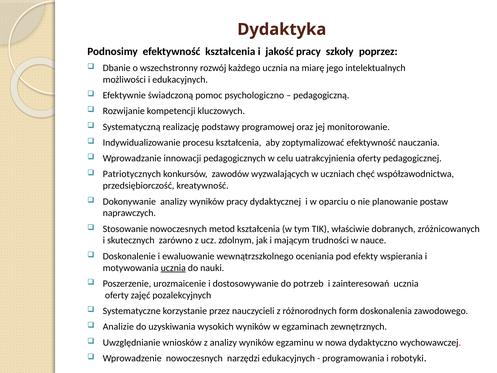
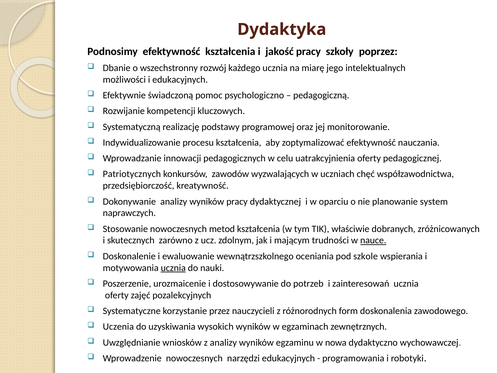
postaw: postaw -> system
nauce underline: none -> present
efekty: efekty -> szkole
Analizie: Analizie -> Uczenia
